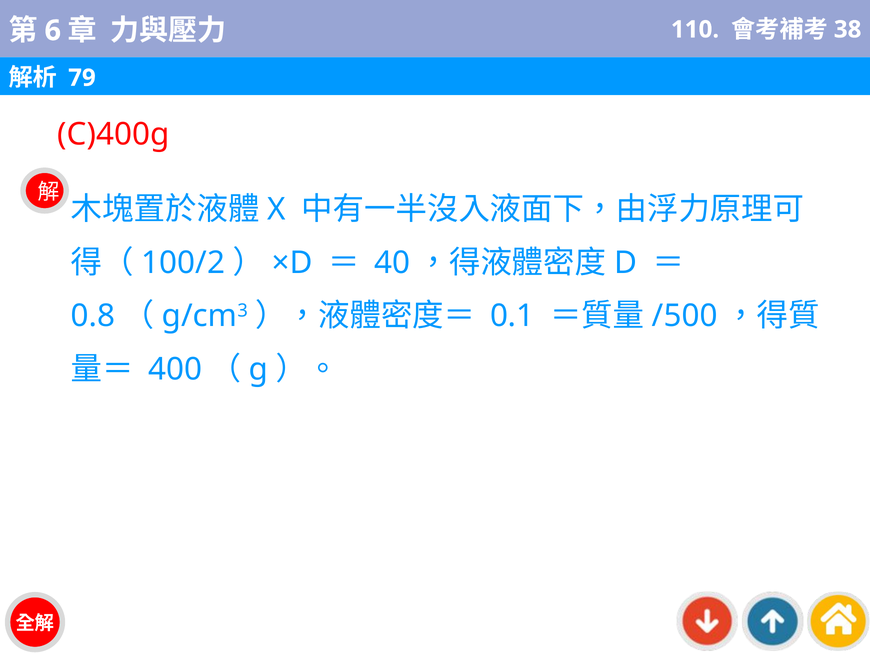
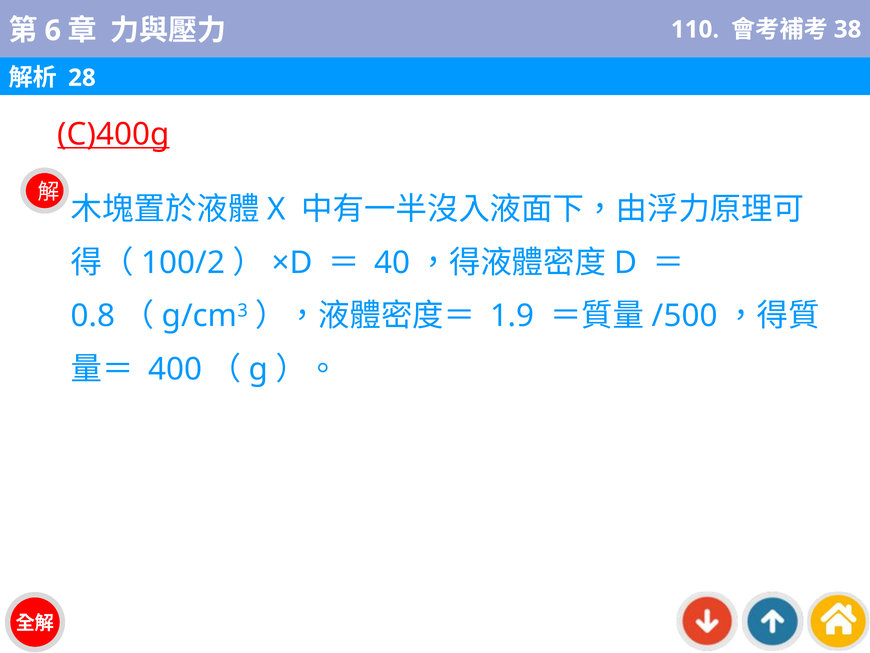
79: 79 -> 28
C)400g underline: none -> present
0.1: 0.1 -> 1.9
